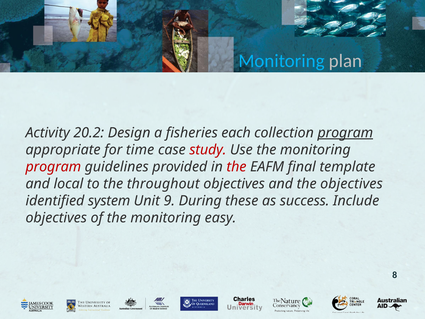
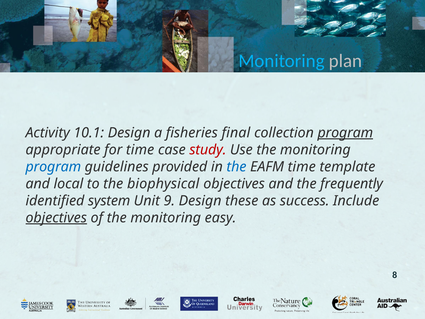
20.2: 20.2 -> 10.1
each: each -> final
program at (53, 167) colour: red -> blue
the at (236, 167) colour: red -> blue
EAFM final: final -> time
throughout: throughout -> biophysical
the objectives: objectives -> frequently
9 During: During -> Design
objectives at (56, 218) underline: none -> present
